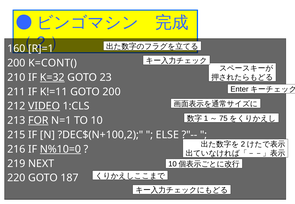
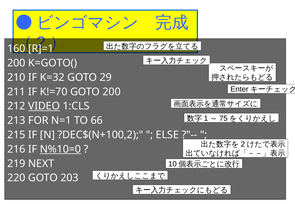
K=CONT(: K=CONT( -> K=GOTO(
K=32 underline: present -> none
23: 23 -> 29
K!=11: K!=11 -> K!=70
FOR underline: present -> none
10: 10 -> 66
187: 187 -> 203
